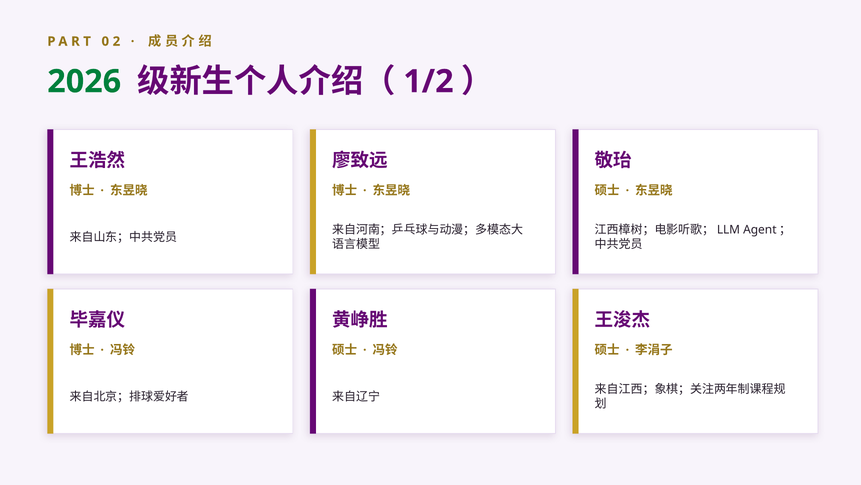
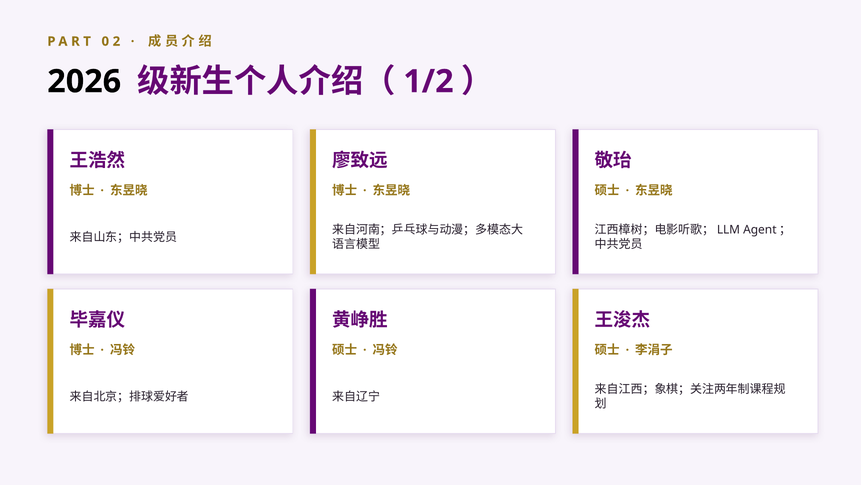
2026 colour: green -> black
